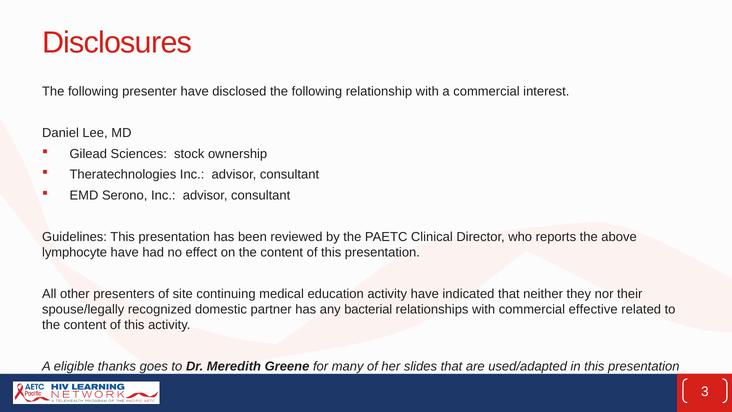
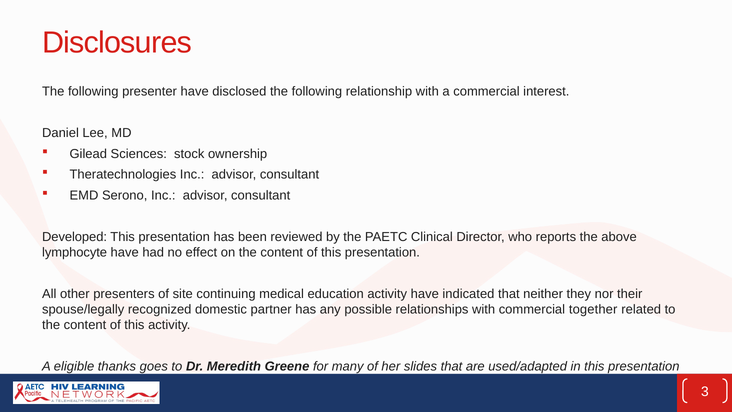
Guidelines: Guidelines -> Developed
bacterial: bacterial -> possible
effective: effective -> together
